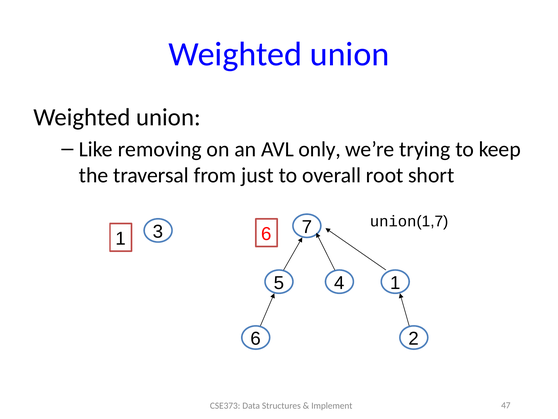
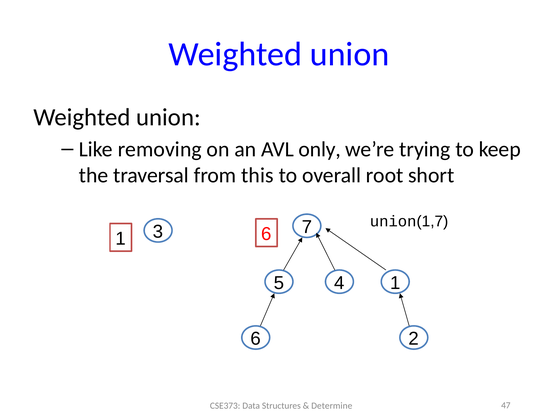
just: just -> this
Implement: Implement -> Determine
